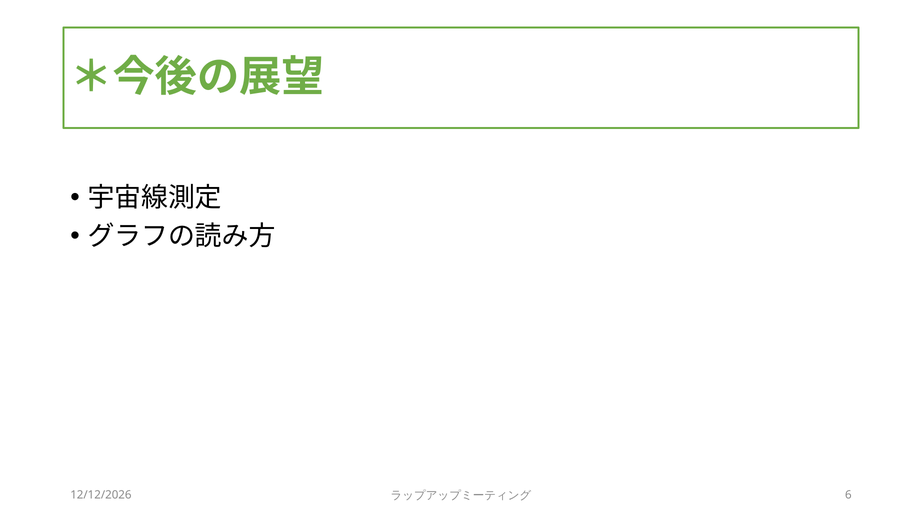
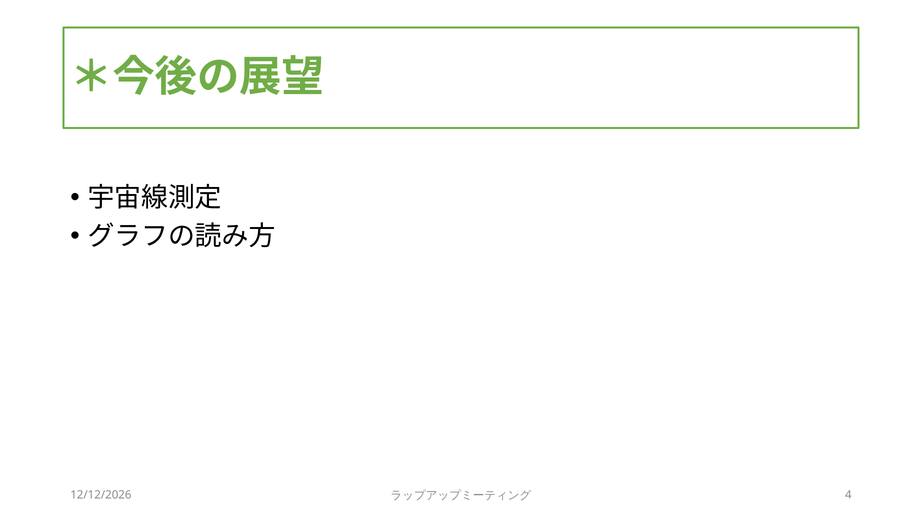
6: 6 -> 4
